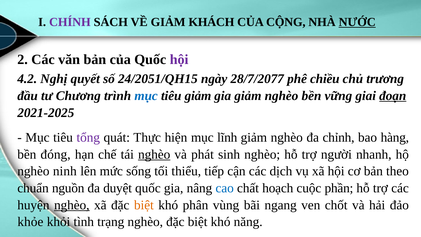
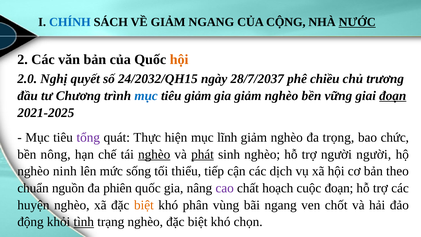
CHÍNH colour: purple -> blue
GIẢM KHÁCH: KHÁCH -> NGANG
hội at (179, 60) colour: purple -> orange
4.2: 4.2 -> 2.0
24/2051/QH15: 24/2051/QH15 -> 24/2032/QH15
28/7/2077: 28/7/2077 -> 28/7/2037
chỉnh: chỉnh -> trọng
hàng: hàng -> chức
đóng: đóng -> nông
phát underline: none -> present
người nhanh: nhanh -> người
duyệt: duyệt -> phiên
cao colour: blue -> purple
cuộc phần: phần -> đoạn
nghèo at (72, 205) underline: present -> none
khỏe: khỏe -> động
tình underline: none -> present
năng: năng -> chọn
